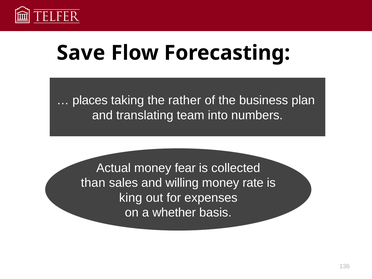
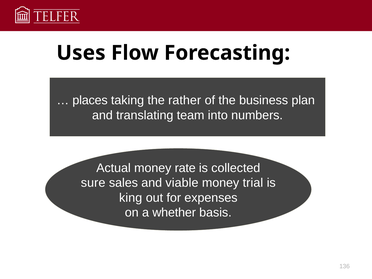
Save: Save -> Uses
fear: fear -> rate
than: than -> sure
willing: willing -> viable
rate: rate -> trial
